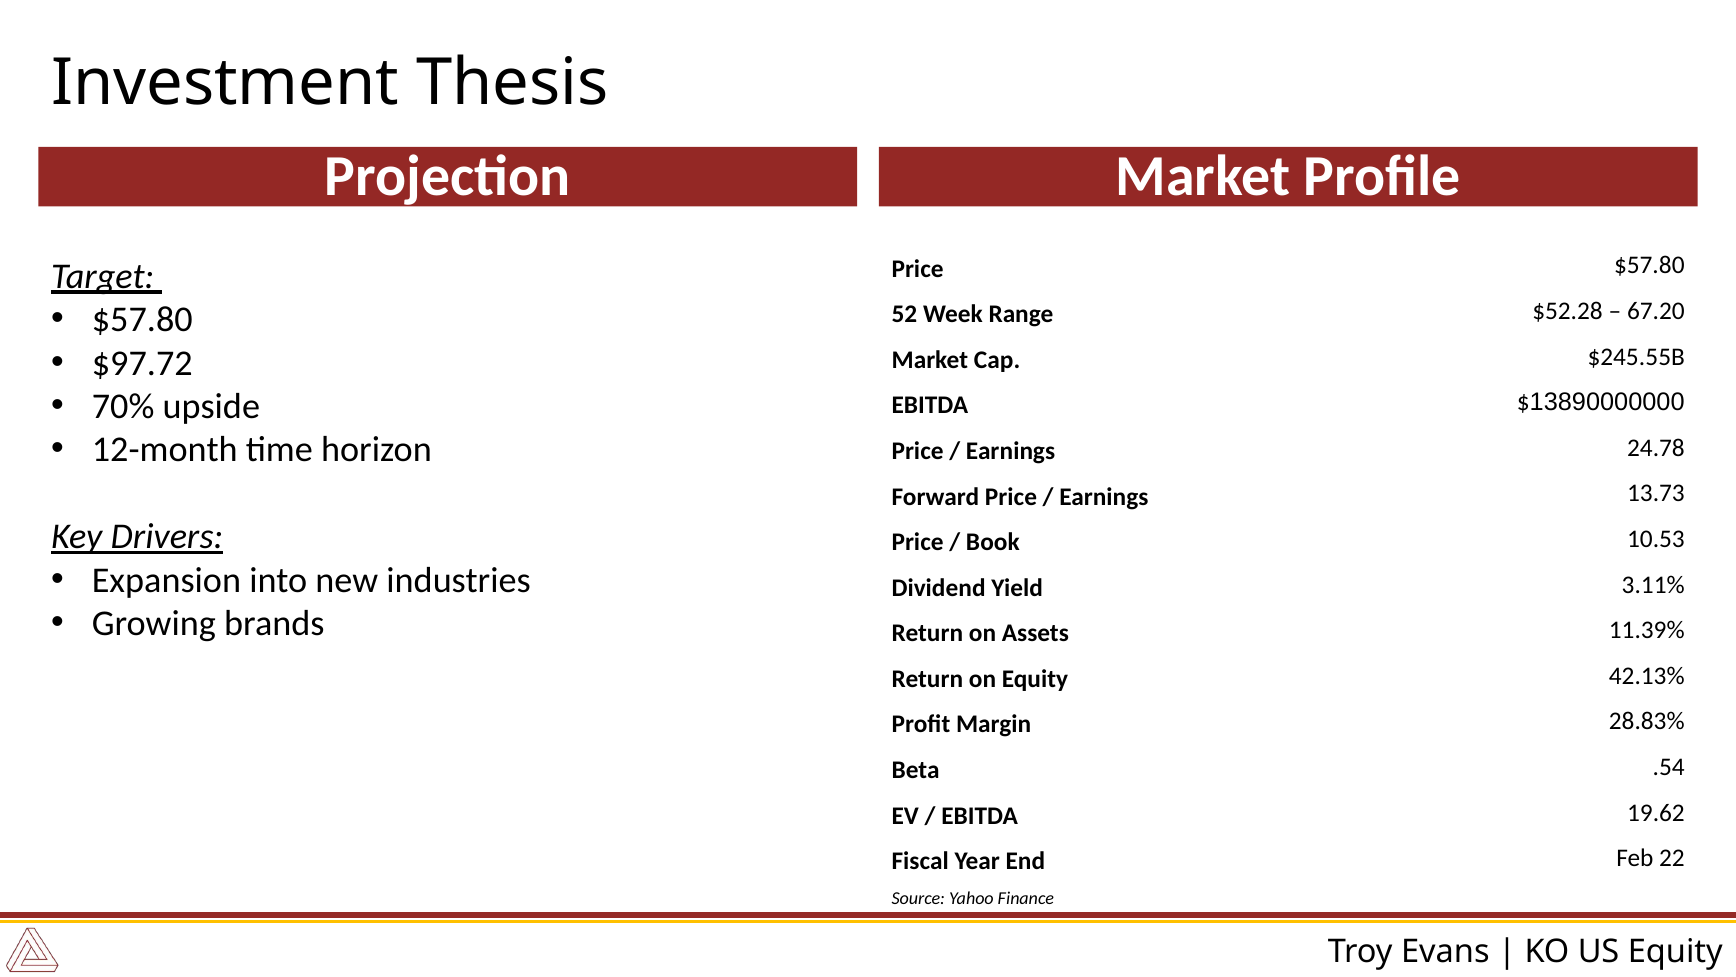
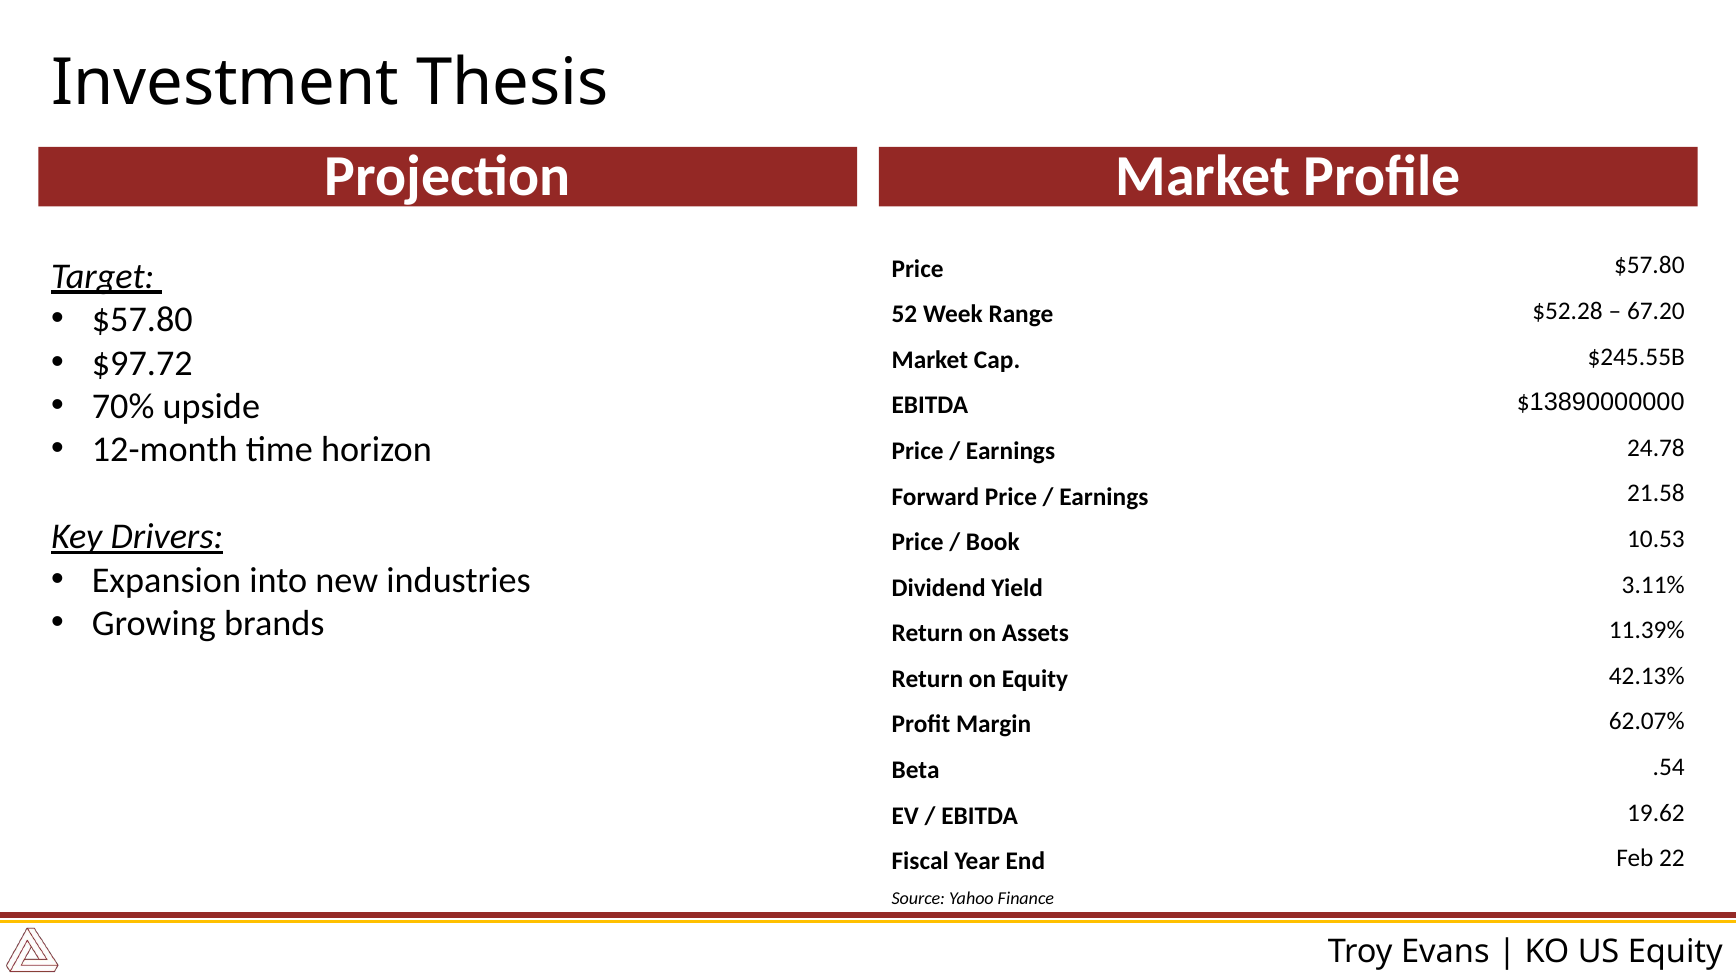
13.73: 13.73 -> 21.58
28.83%: 28.83% -> 62.07%
